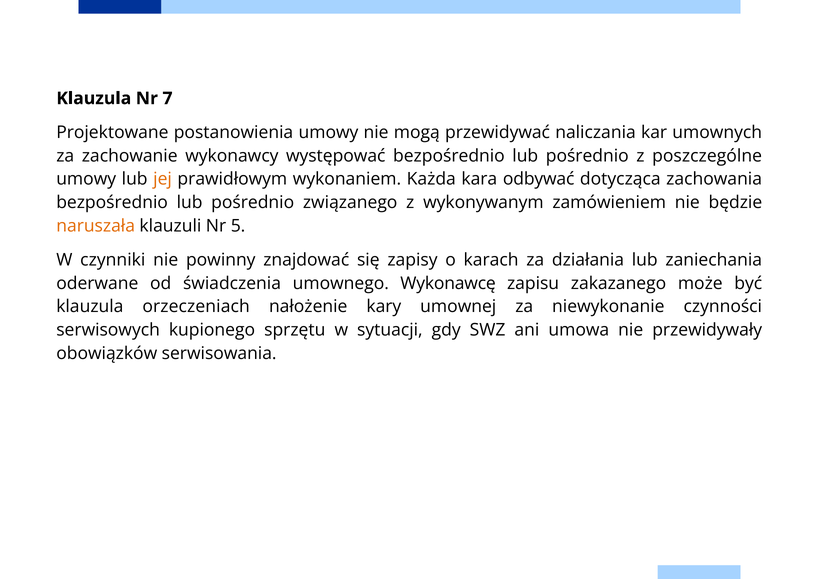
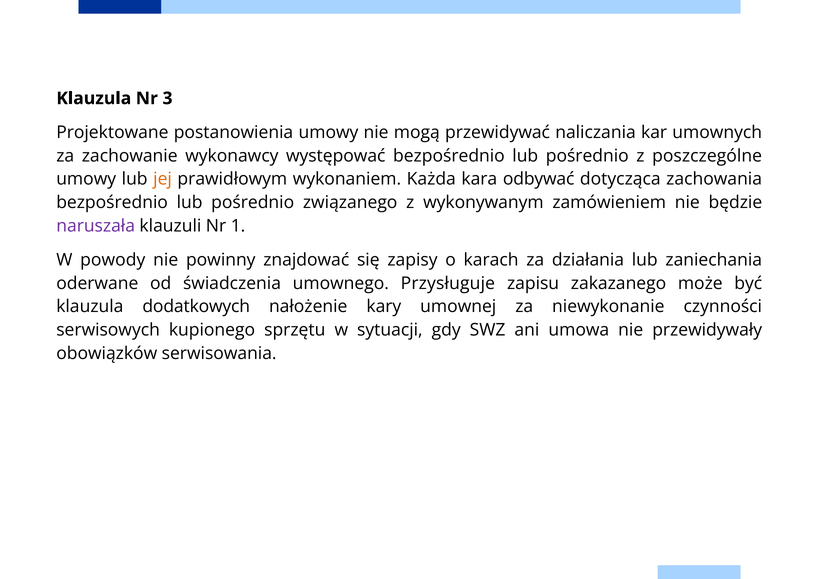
7: 7 -> 3
naruszała colour: orange -> purple
5: 5 -> 1
czynniki: czynniki -> powody
Wykonawcę: Wykonawcę -> Przysługuje
orzeczeniach: orzeczeniach -> dodatkowych
